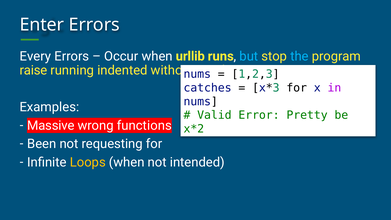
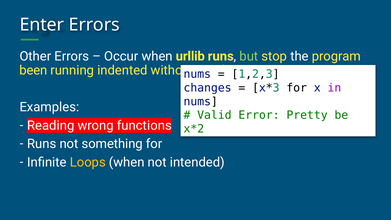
Every: Every -> Other
but colour: light blue -> light green
the colour: light blue -> white
raise: raise -> been
catches: catches -> changes
Massive: Massive -> Reading
Been at (42, 144): Been -> Runs
requesting: requesting -> something
